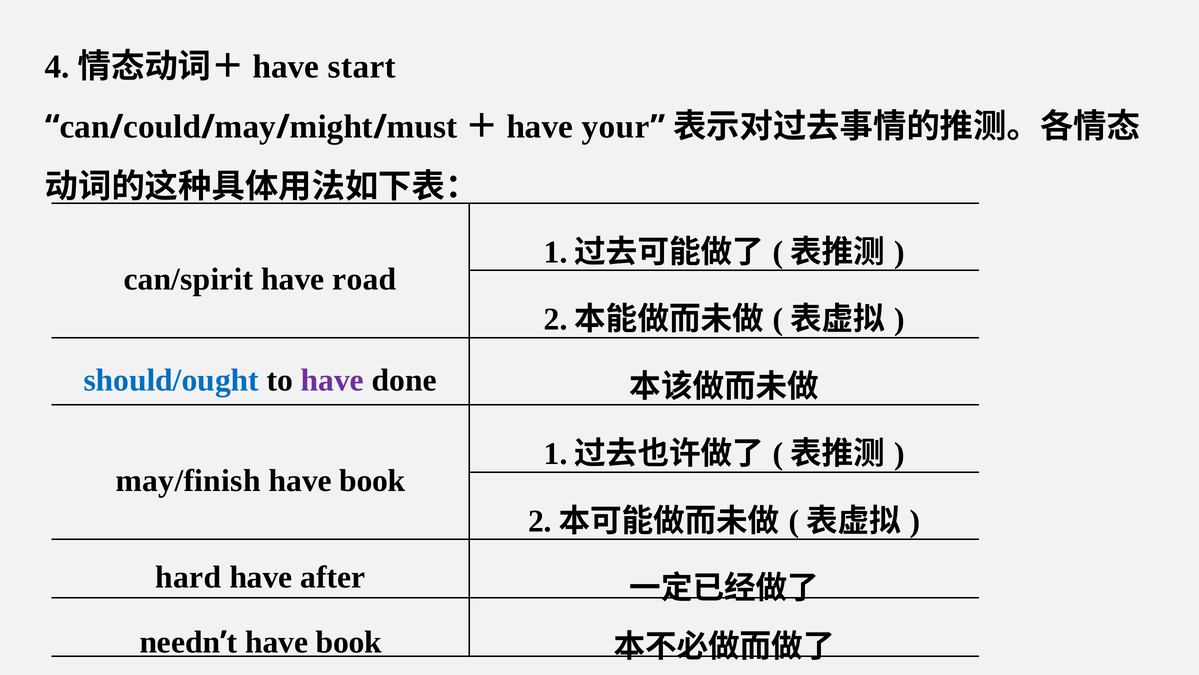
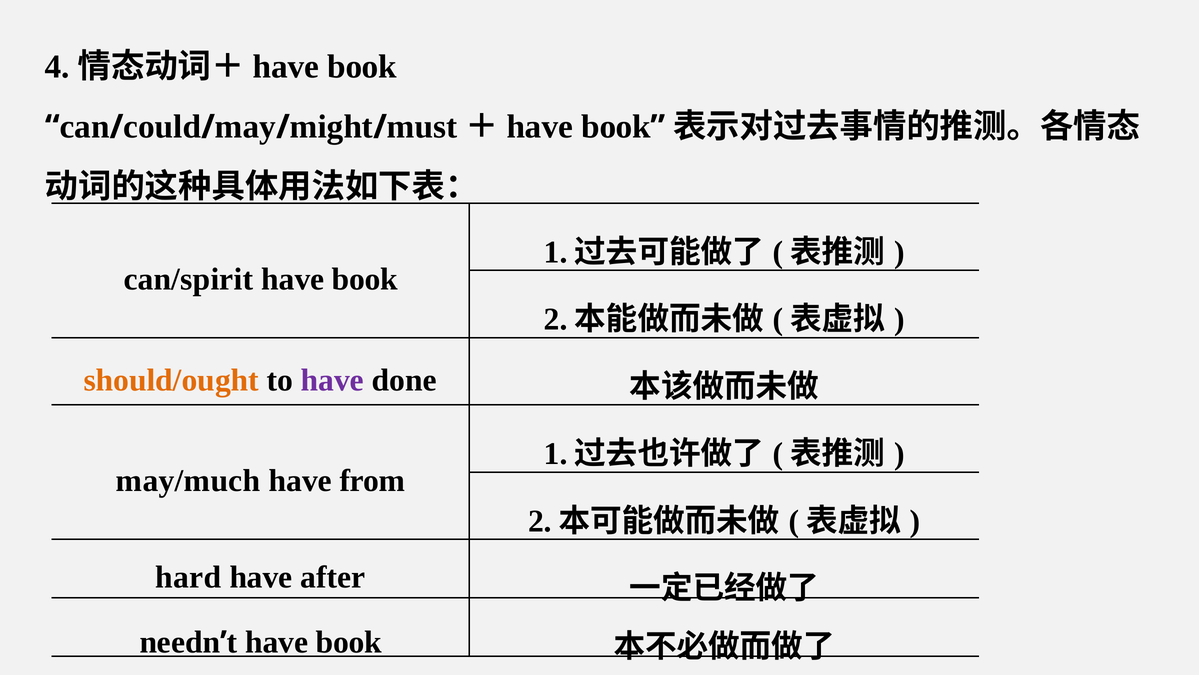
start at (362, 67): start -> book
your at (616, 127): your -> book
road at (364, 279): road -> book
should/ought colour: blue -> orange
may/finish: may/finish -> may/much
book at (372, 481): book -> from
